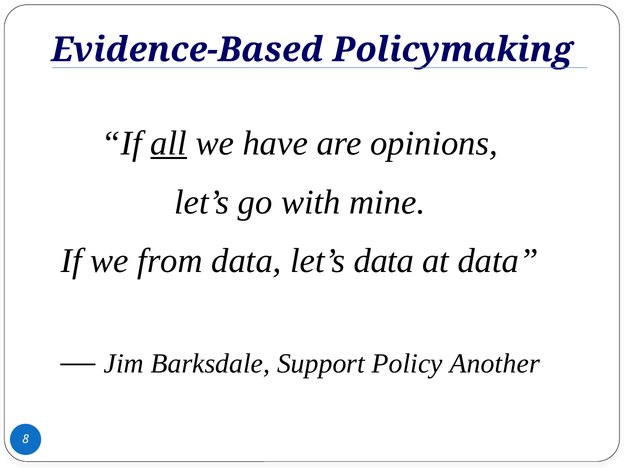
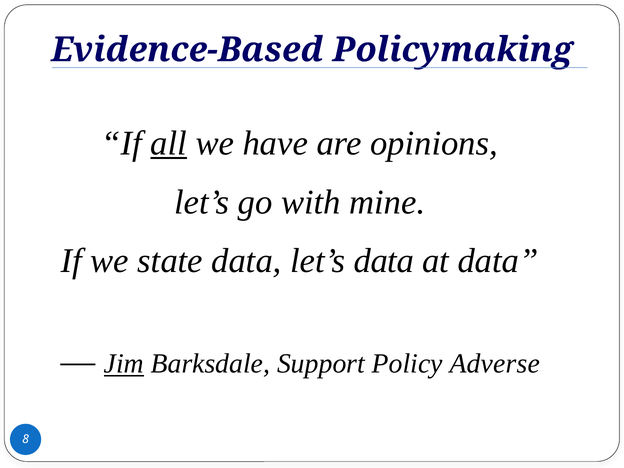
from: from -> state
Jim underline: none -> present
Another: Another -> Adverse
